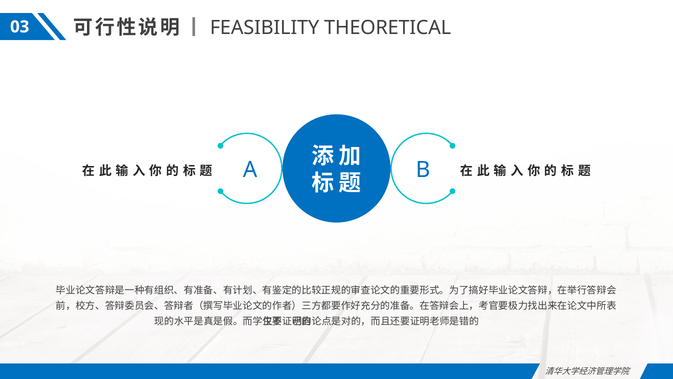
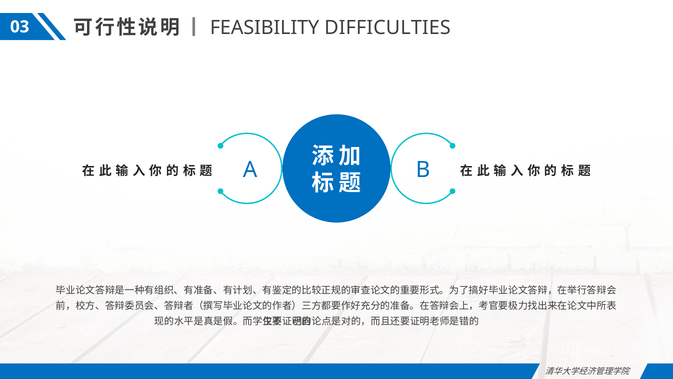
THEORETICAL: THEORETICAL -> DIFFICULTIES
